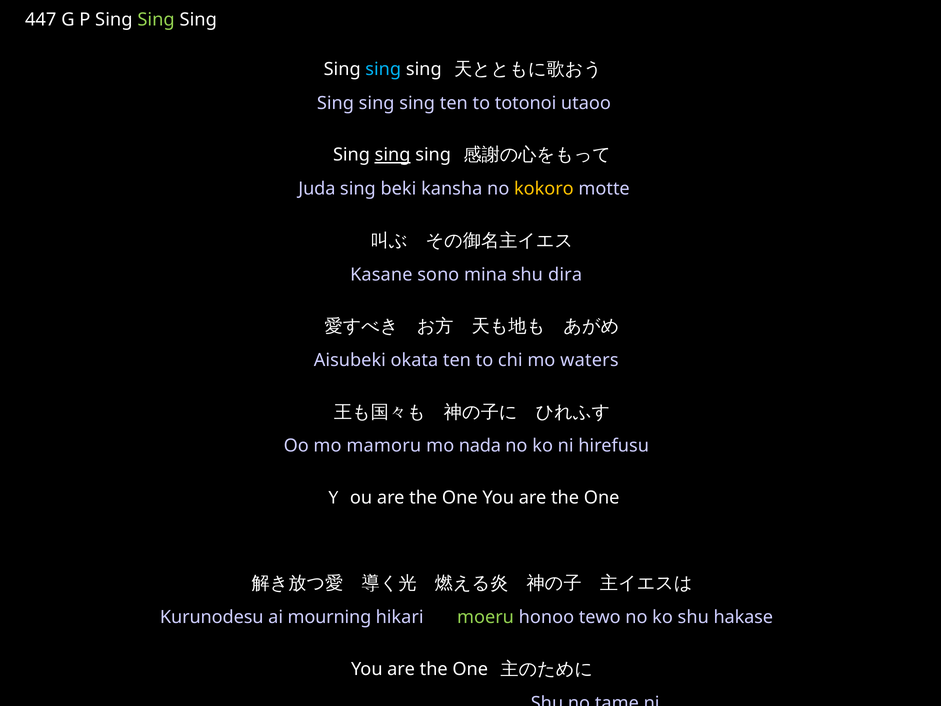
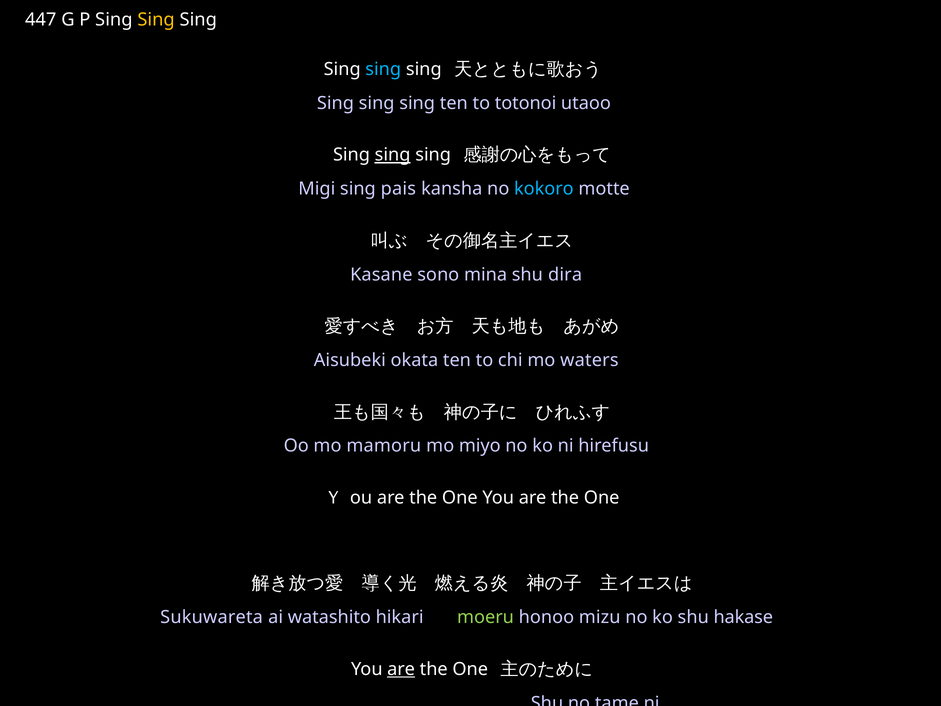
Sing at (156, 20) colour: light green -> yellow
Juda: Juda -> Migi
beki: beki -> pais
kokoro colour: yellow -> light blue
nada: nada -> miyo
Kurunodesu: Kurunodesu -> Sukuwareta
mourning: mourning -> watashito
tewo: tewo -> mizu
are at (401, 669) underline: none -> present
